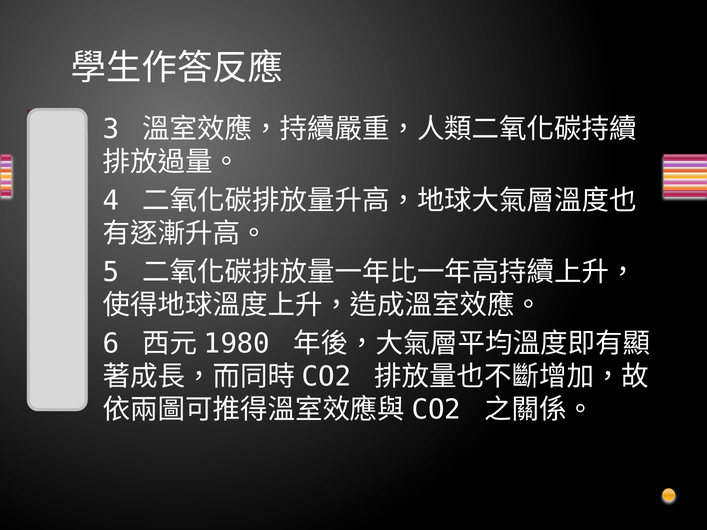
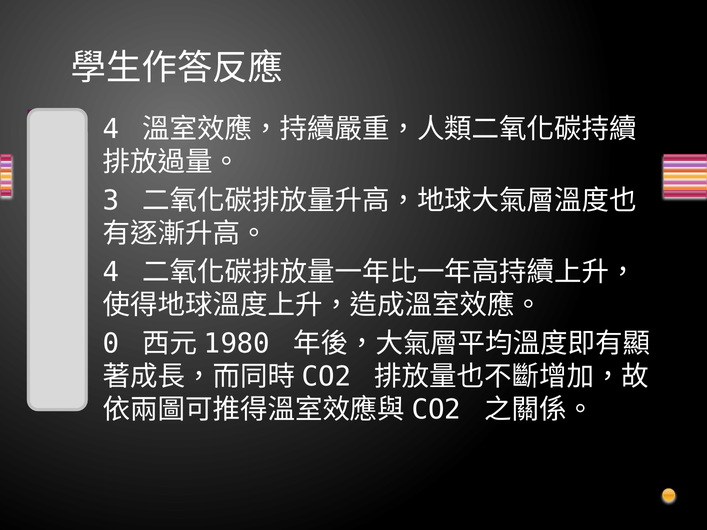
3 at (111, 129): 3 -> 4
4: 4 -> 3
5 at (111, 272): 5 -> 4
6: 6 -> 0
